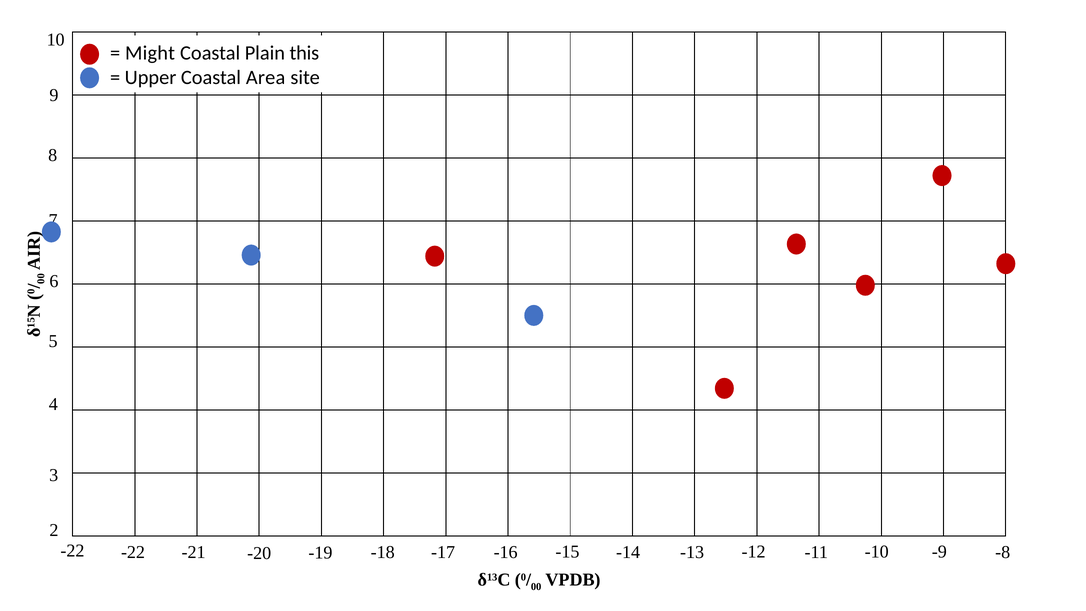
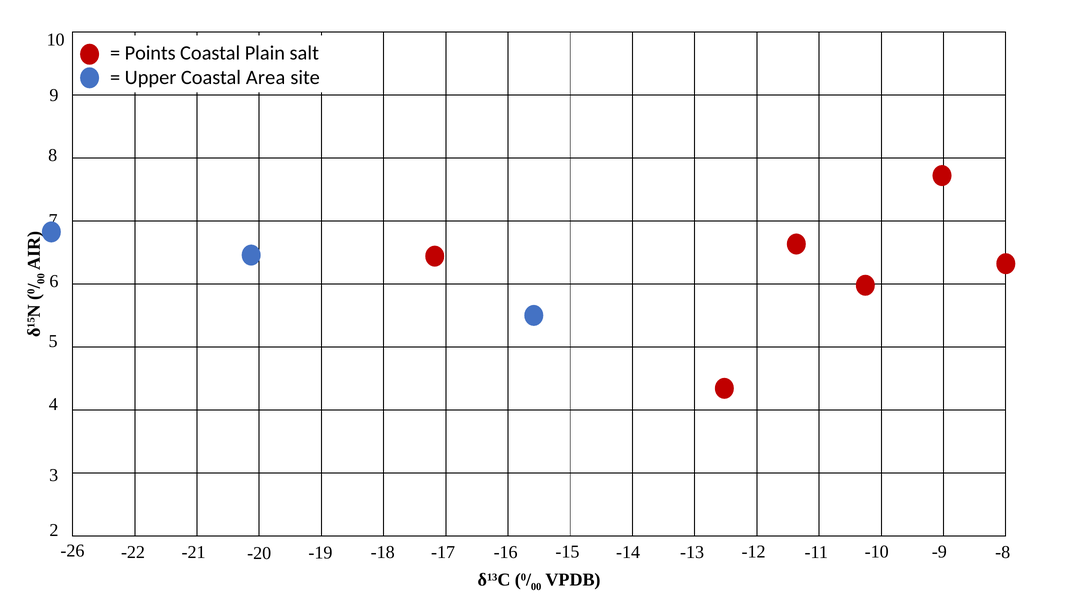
Might: Might -> Points
this: this -> salt
-22 at (72, 551): -22 -> -26
